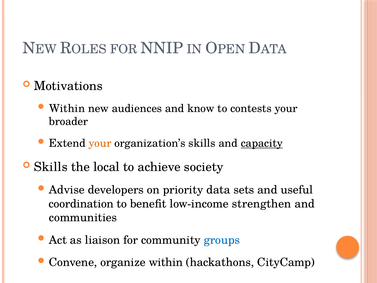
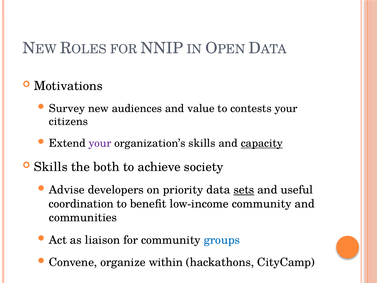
Within at (67, 108): Within -> Survey
know: know -> value
broader: broader -> citizens
your at (100, 143) colour: orange -> purple
local: local -> both
sets underline: none -> present
low-income strengthen: strengthen -> community
